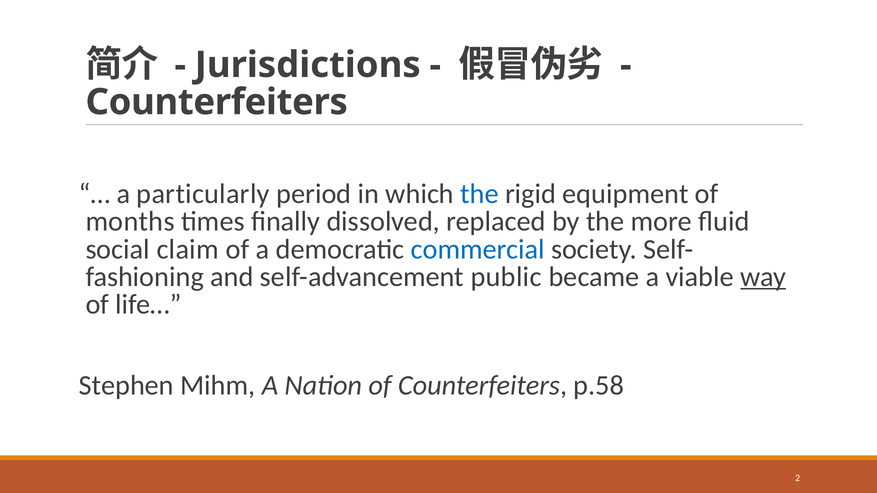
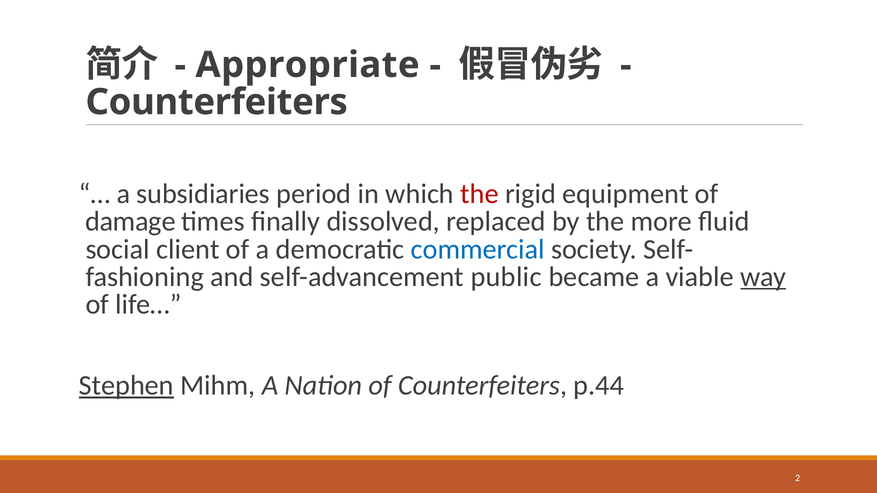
Jurisdictions: Jurisdictions -> Appropriate
particularly: particularly -> subsidiaries
the at (479, 194) colour: blue -> red
months: months -> damage
claim: claim -> client
Stephen underline: none -> present
p.58: p.58 -> p.44
